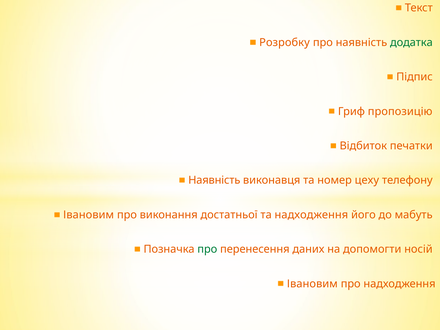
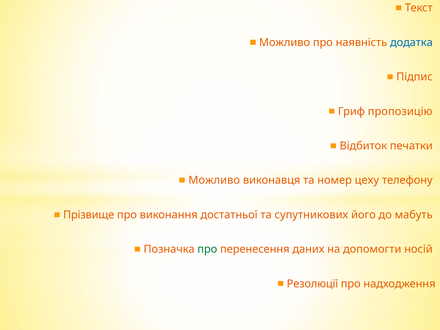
Розробку at (285, 42): Розробку -> Можливо
додатка colour: green -> blue
Наявність at (214, 180): Наявність -> Можливо
Івановим at (89, 215): Івановим -> Прізвище
та надходження: надходження -> супутникових
Івановим at (312, 284): Івановим -> Резолюції
